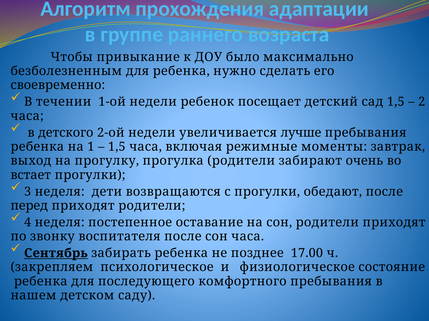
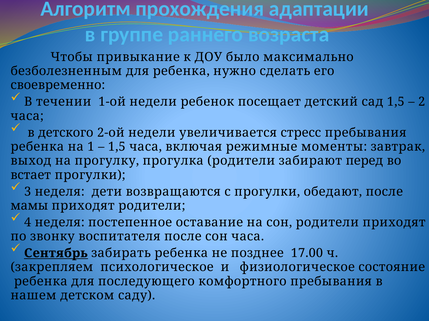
лучше: лучше -> стресс
очень: очень -> перед
перед: перед -> мамы
